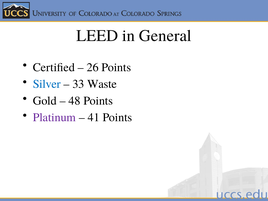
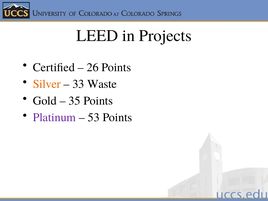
General: General -> Projects
Silver colour: blue -> orange
48: 48 -> 35
41: 41 -> 53
